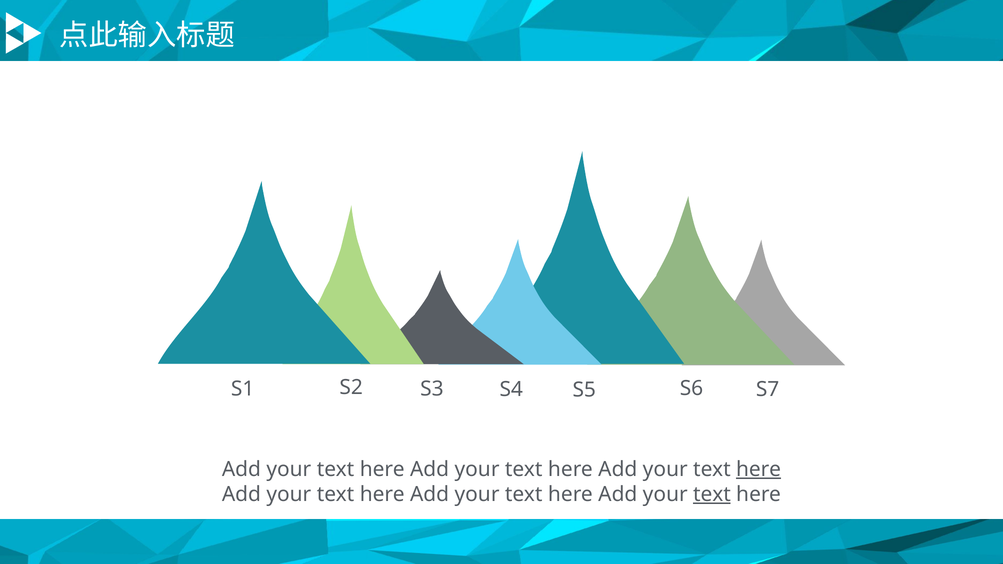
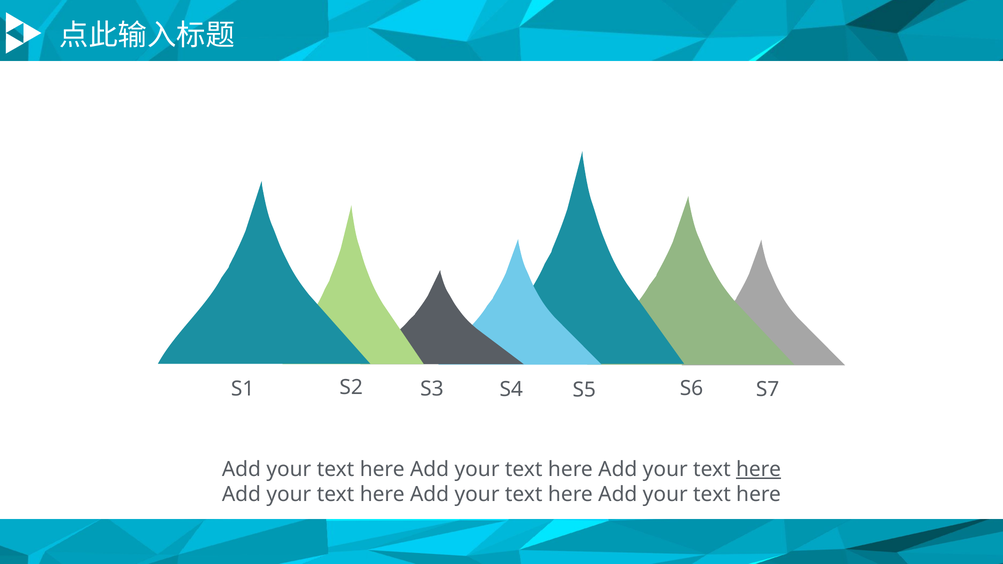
text at (712, 494) underline: present -> none
